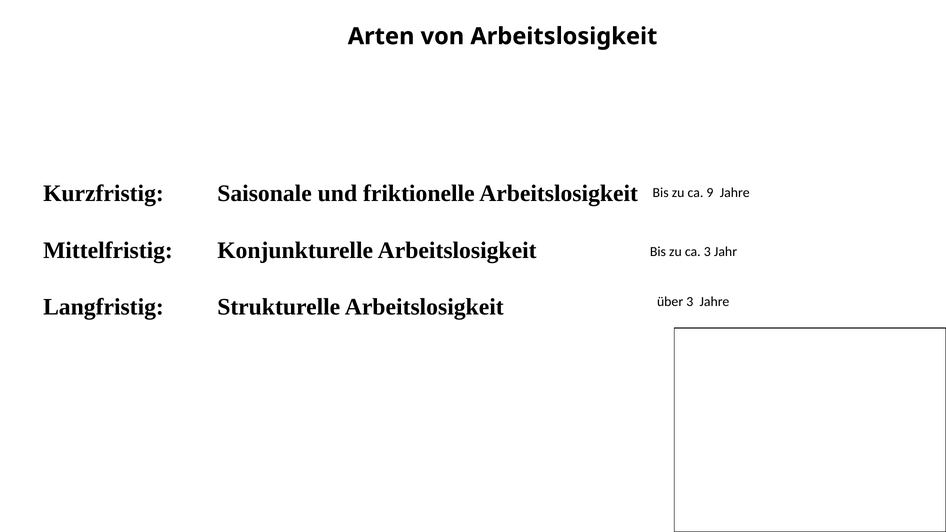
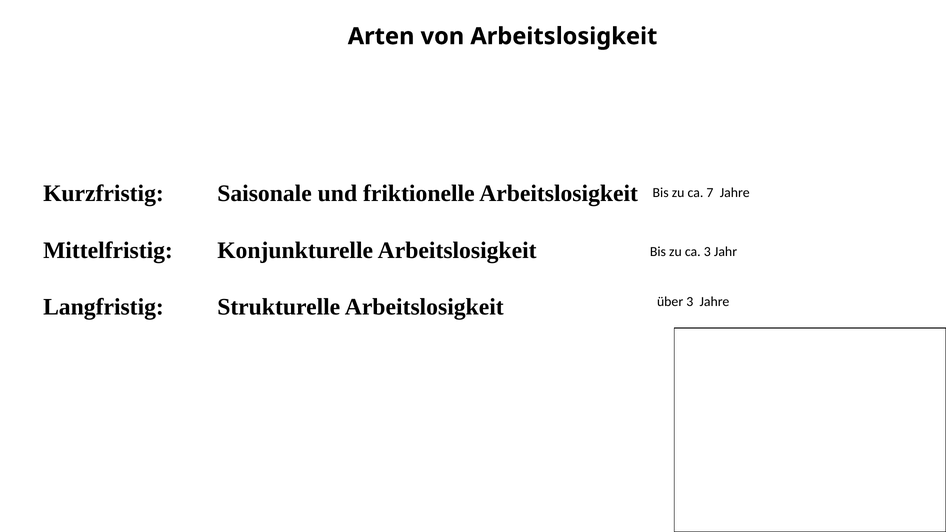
9: 9 -> 7
